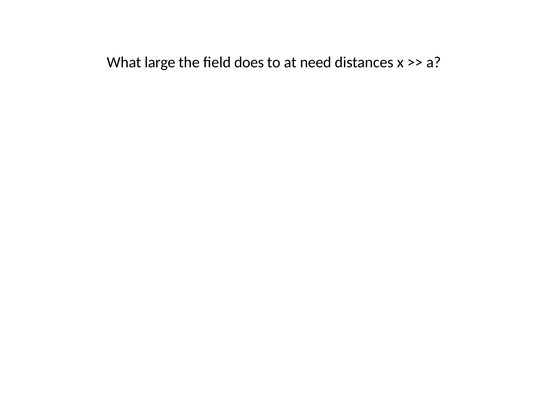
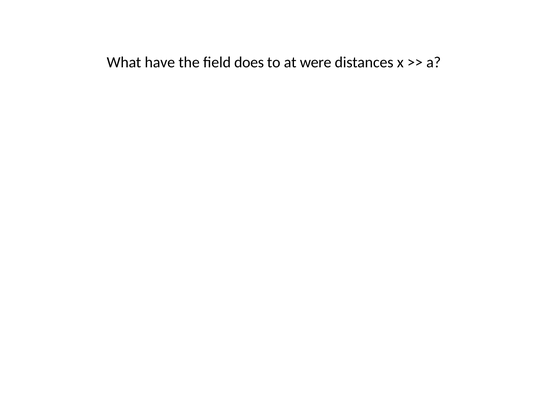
large: large -> have
need: need -> were
